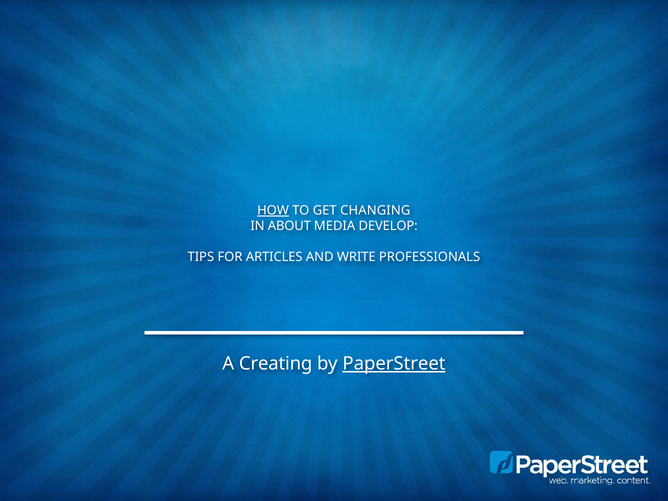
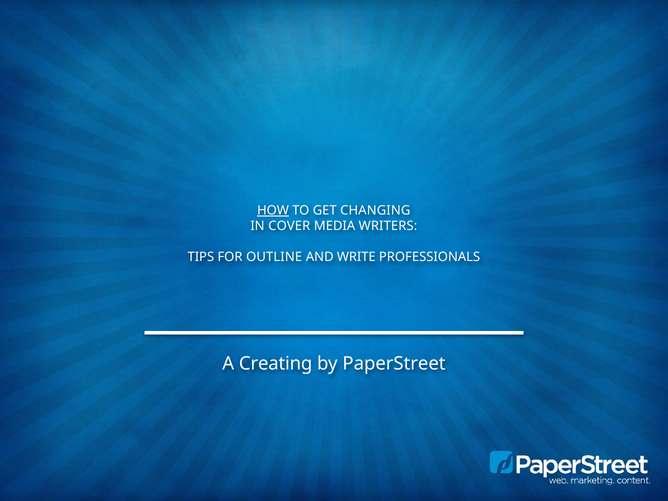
ABOUT: ABOUT -> COVER
DEVELOP: DEVELOP -> WRITERS
ARTICLES: ARTICLES -> OUTLINE
PaperStreet underline: present -> none
